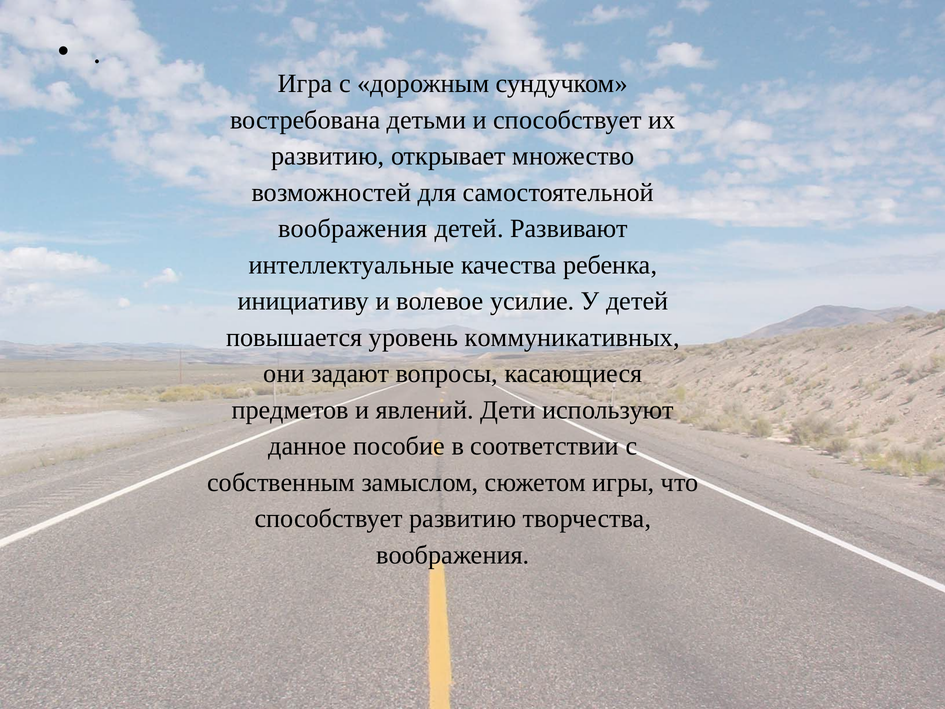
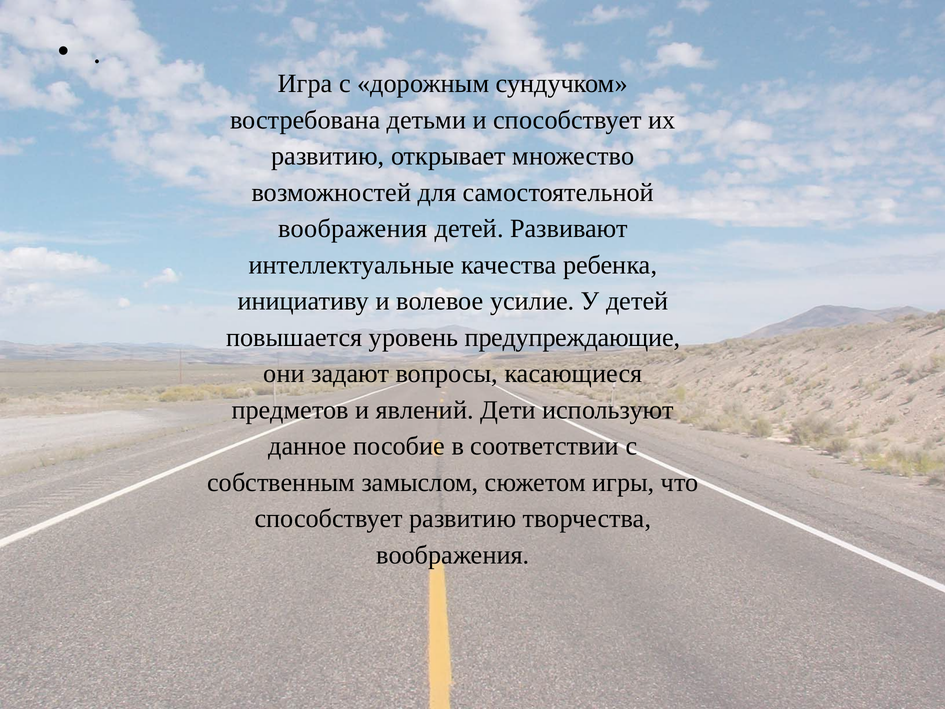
коммуникативных: коммуникативных -> предупреждающие
